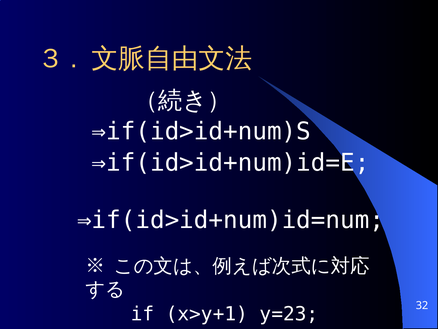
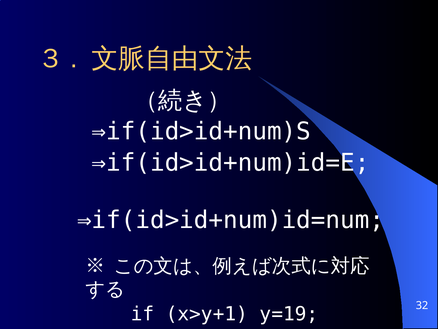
y=23: y=23 -> y=19
